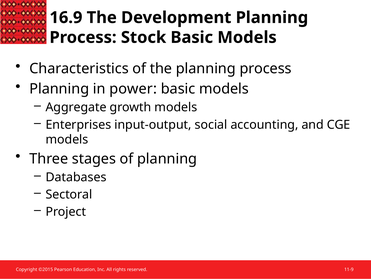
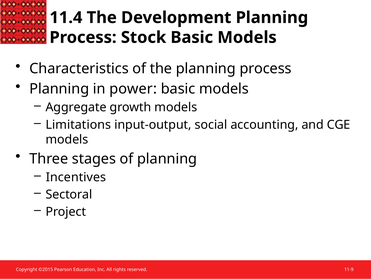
16.9: 16.9 -> 11.4
Enterprises: Enterprises -> Limitations
Databases: Databases -> Incentives
